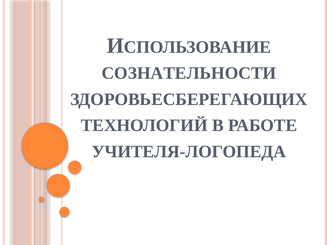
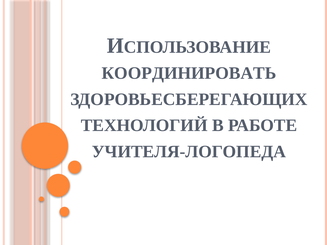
СОЗНАТЕЛЬНОСТИ: СОЗНАТЕЛЬНОСТИ -> КООРДИНИРОВАТЬ
